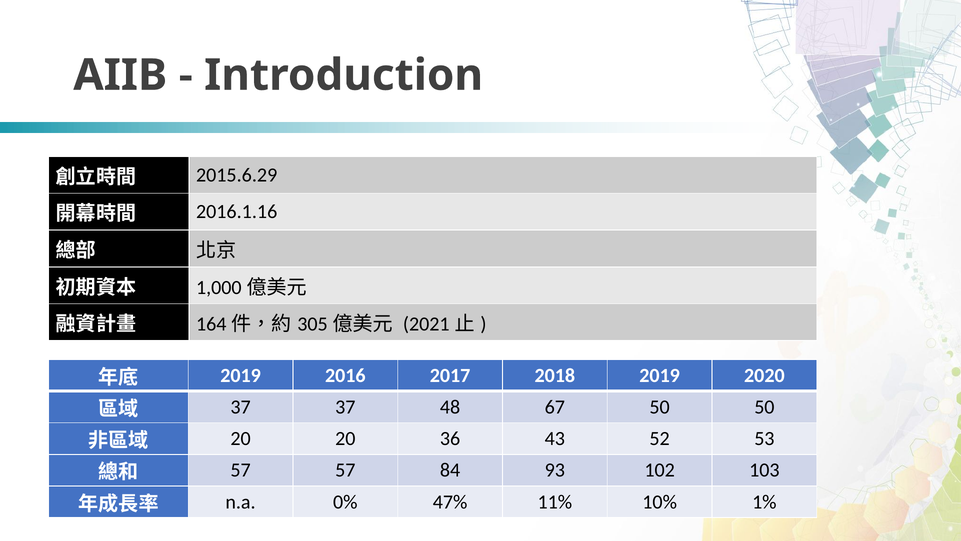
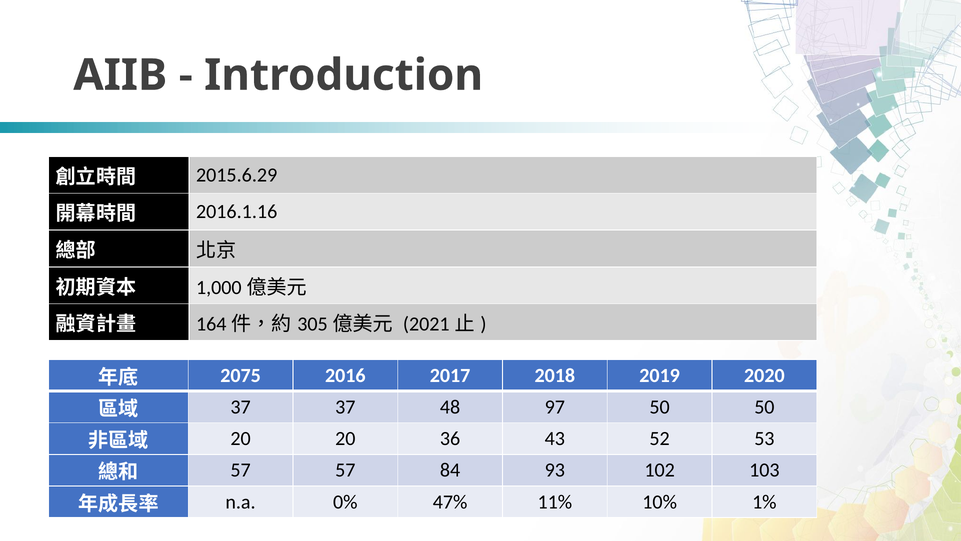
2019 at (241, 375): 2019 -> 2075
67: 67 -> 97
